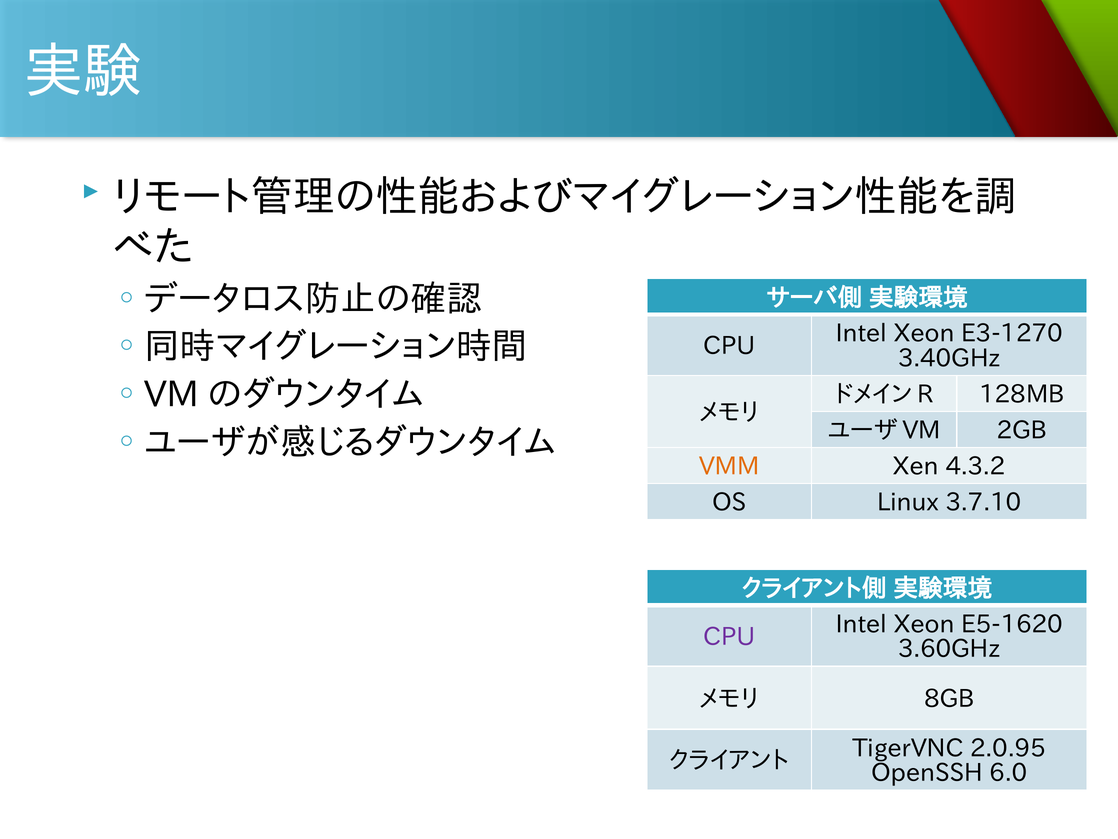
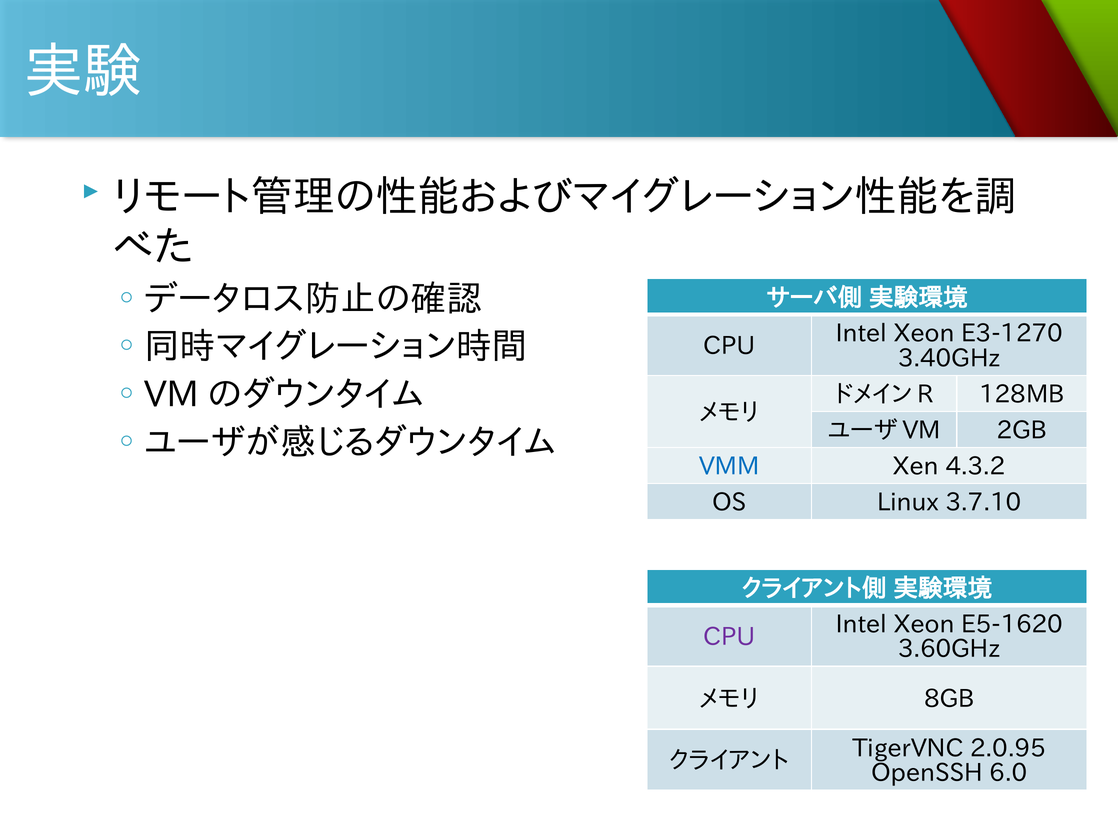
VMM colour: orange -> blue
